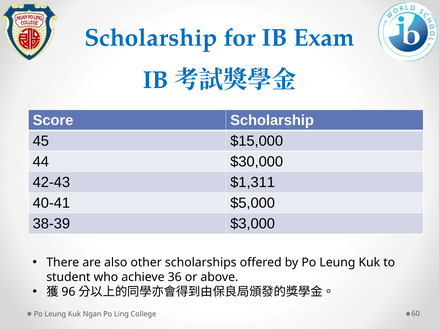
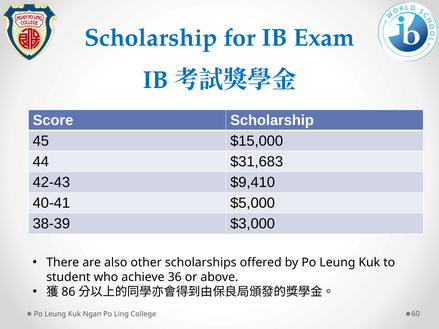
$30,000: $30,000 -> $31,683
$1,311: $1,311 -> $9,410
96: 96 -> 86
